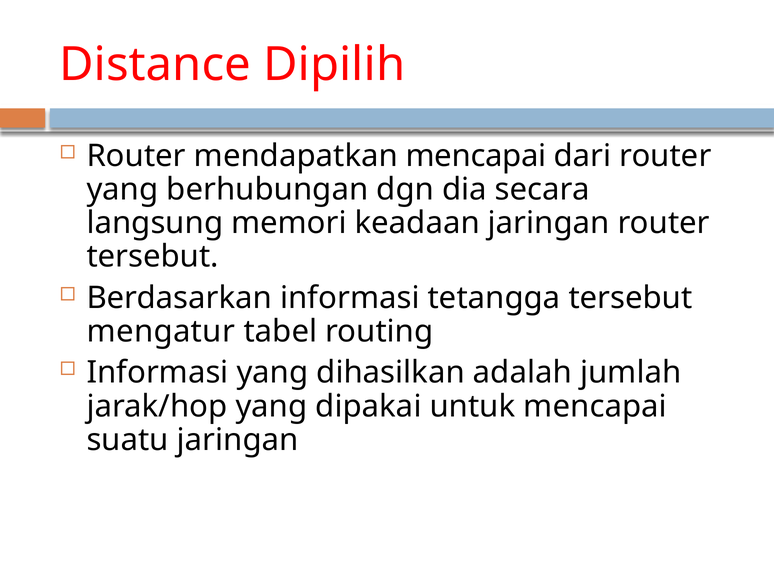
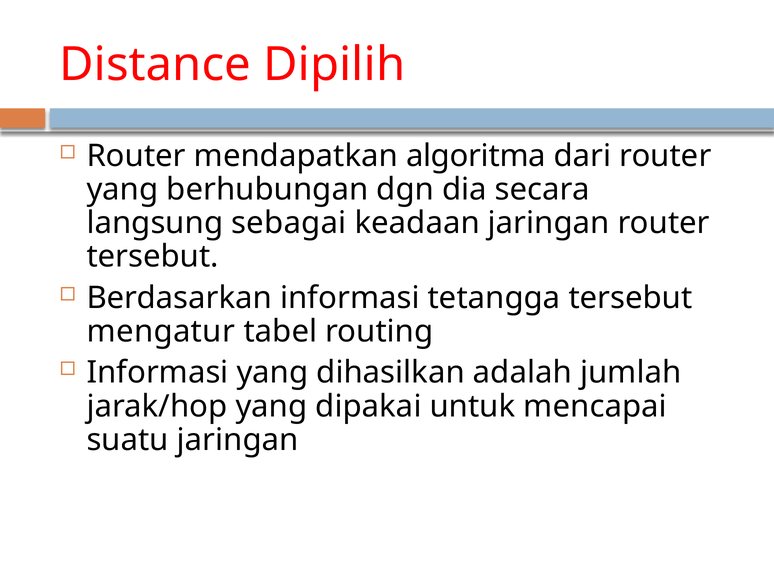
mendapatkan mencapai: mencapai -> algoritma
memori: memori -> sebagai
